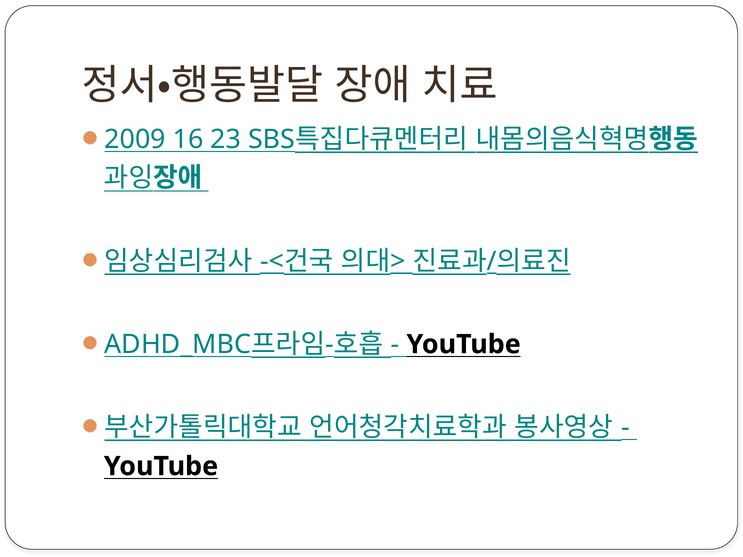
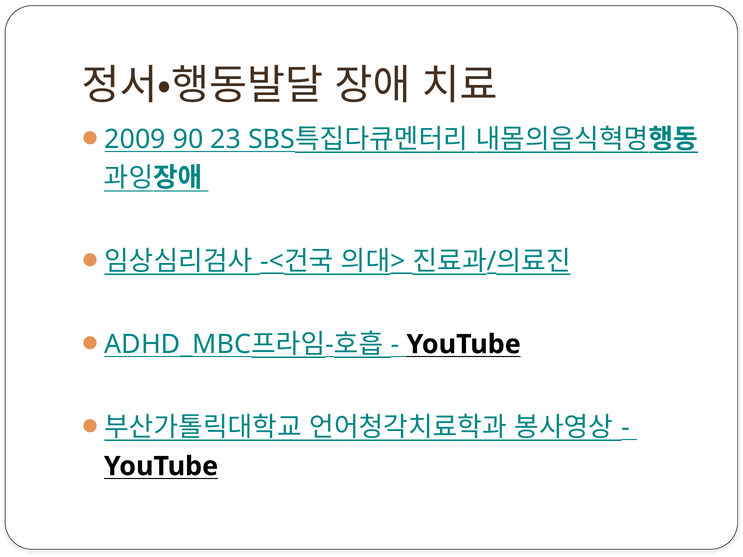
16: 16 -> 90
